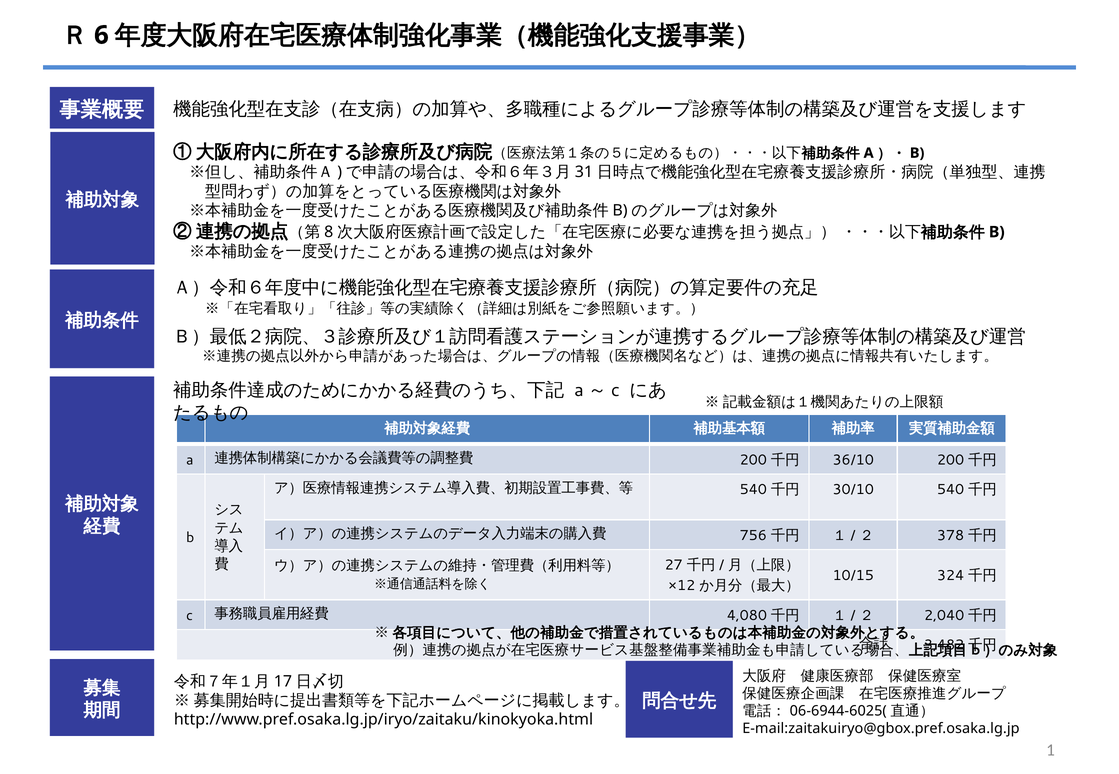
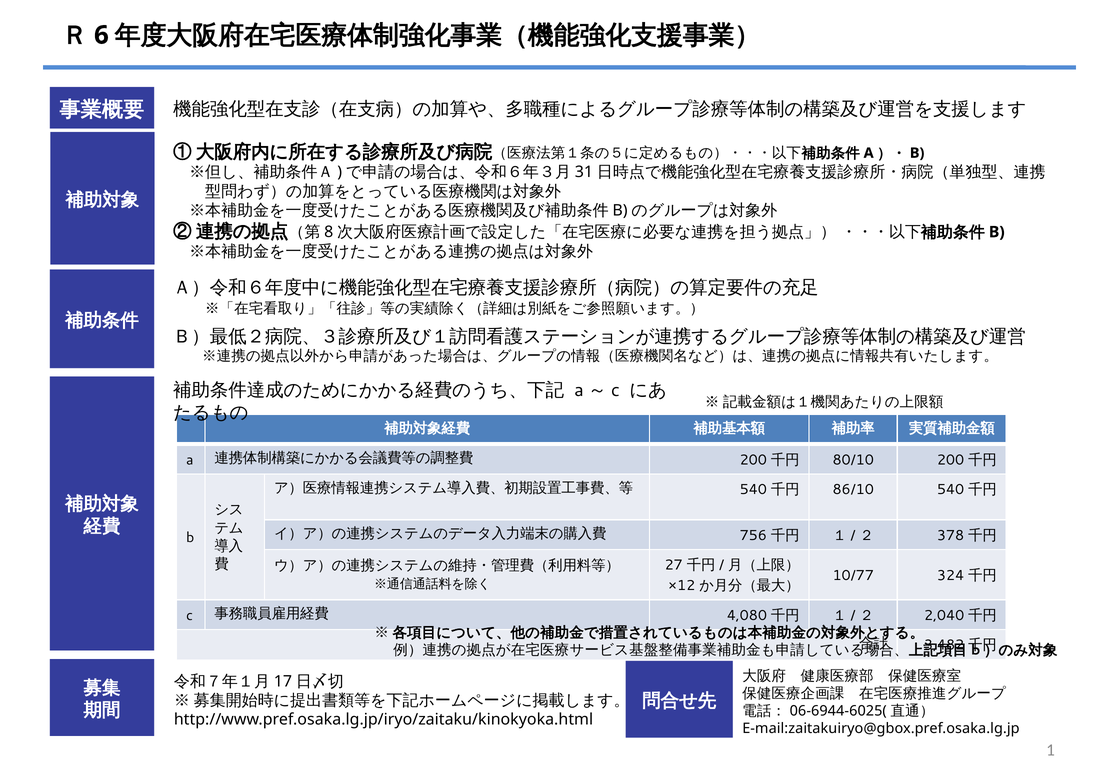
36/10: 36/10 -> 80/10
30/10: 30/10 -> 86/10
10/15: 10/15 -> 10/77
